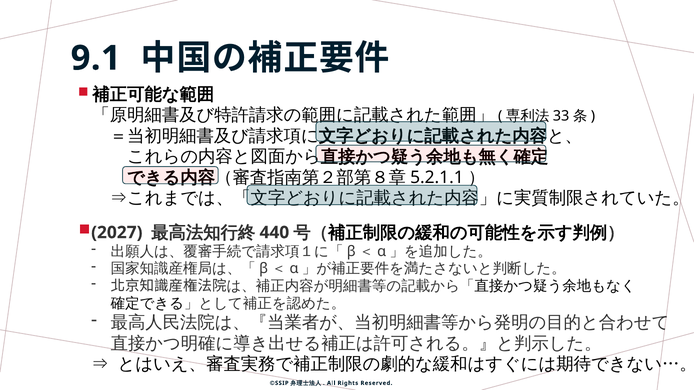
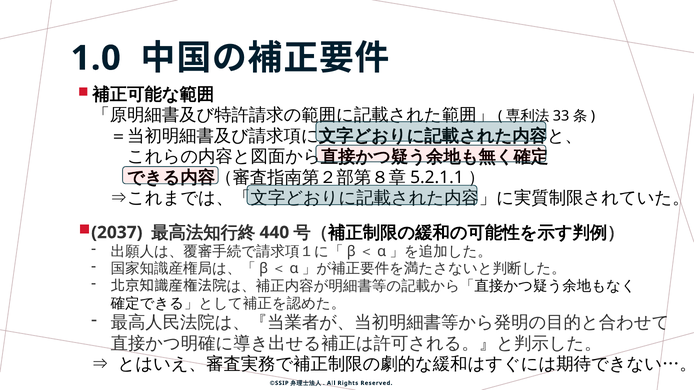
9.1: 9.1 -> 1.0
2027: 2027 -> 2037
